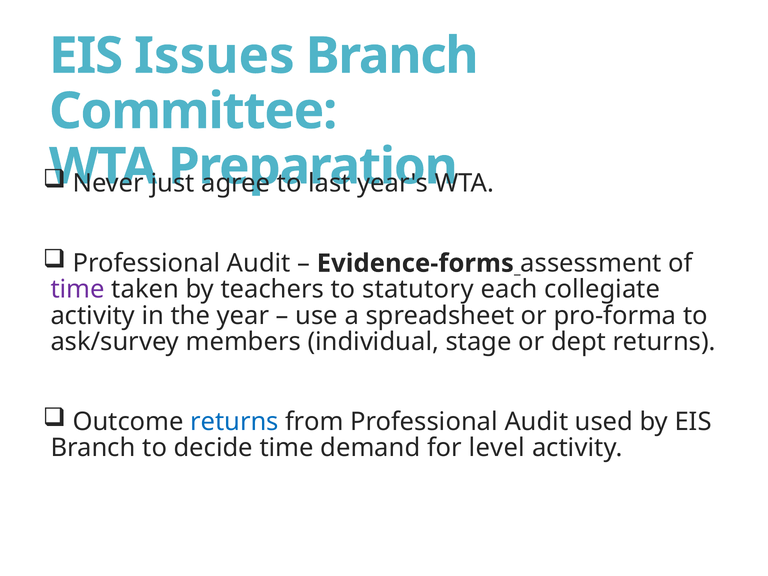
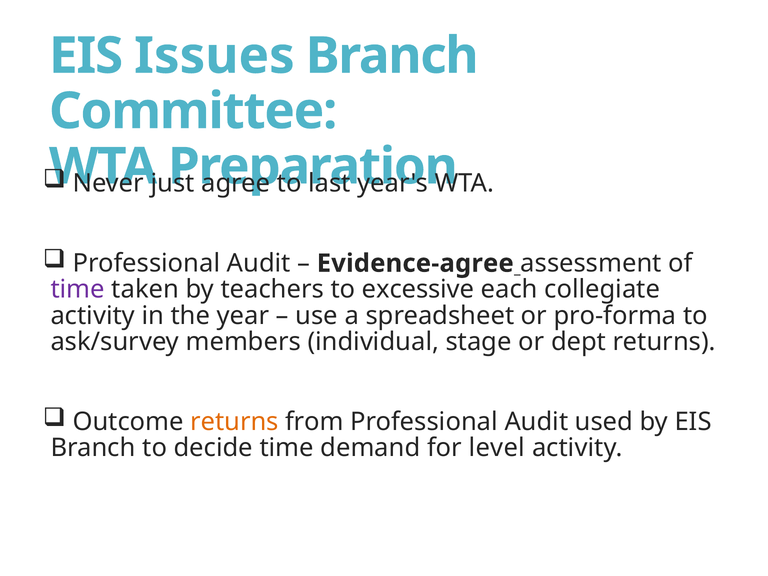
Evidence-forms: Evidence-forms -> Evidence-agree
statutory: statutory -> excessive
returns at (235, 422) colour: blue -> orange
